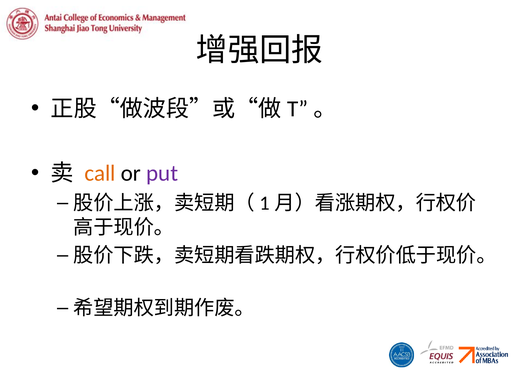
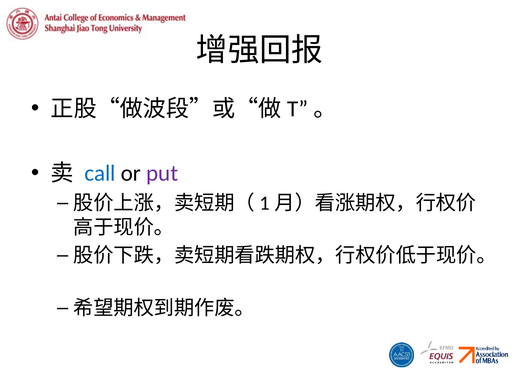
call colour: orange -> blue
